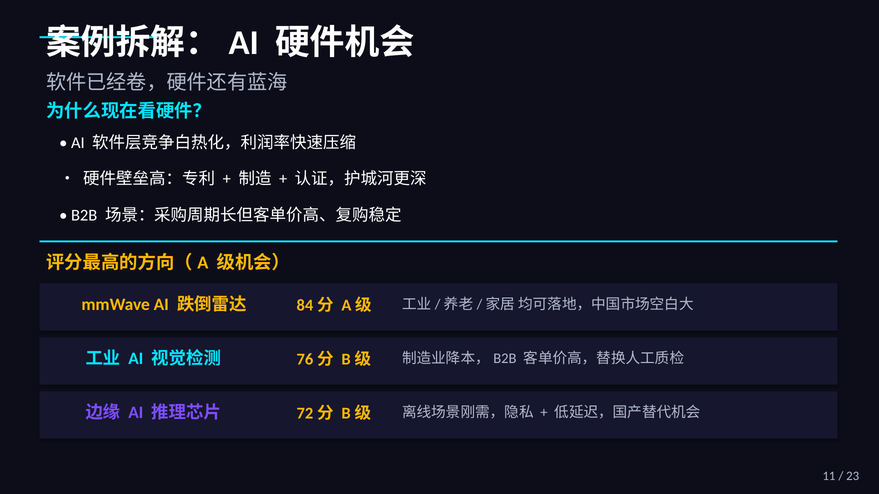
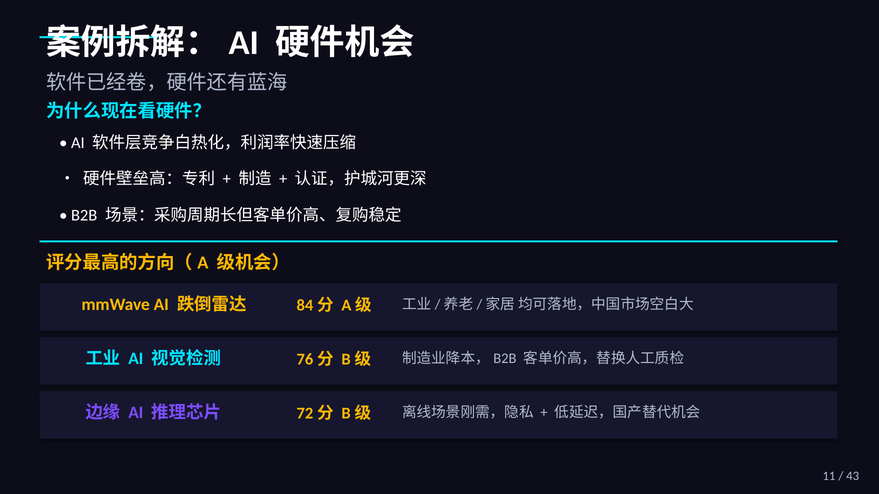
23: 23 -> 43
